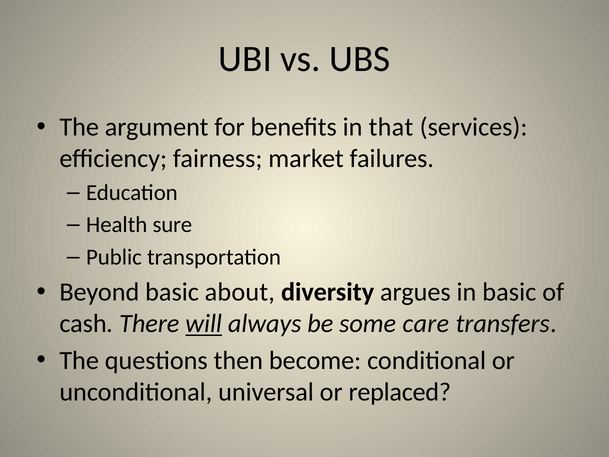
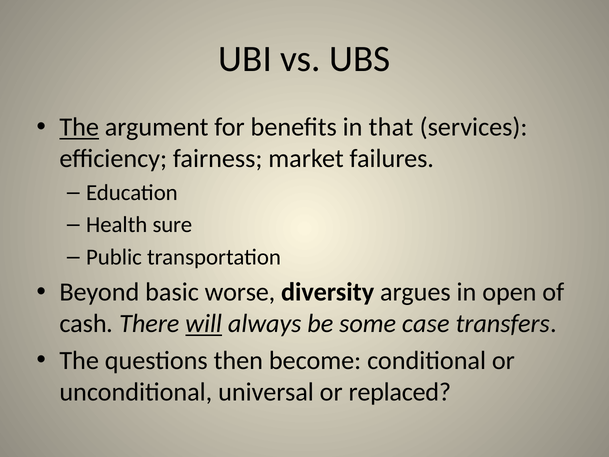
The at (79, 127) underline: none -> present
about: about -> worse
in basic: basic -> open
care: care -> case
